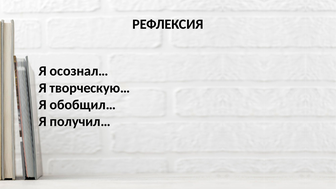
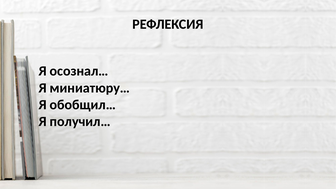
творческую…: творческую… -> миниатюру…
